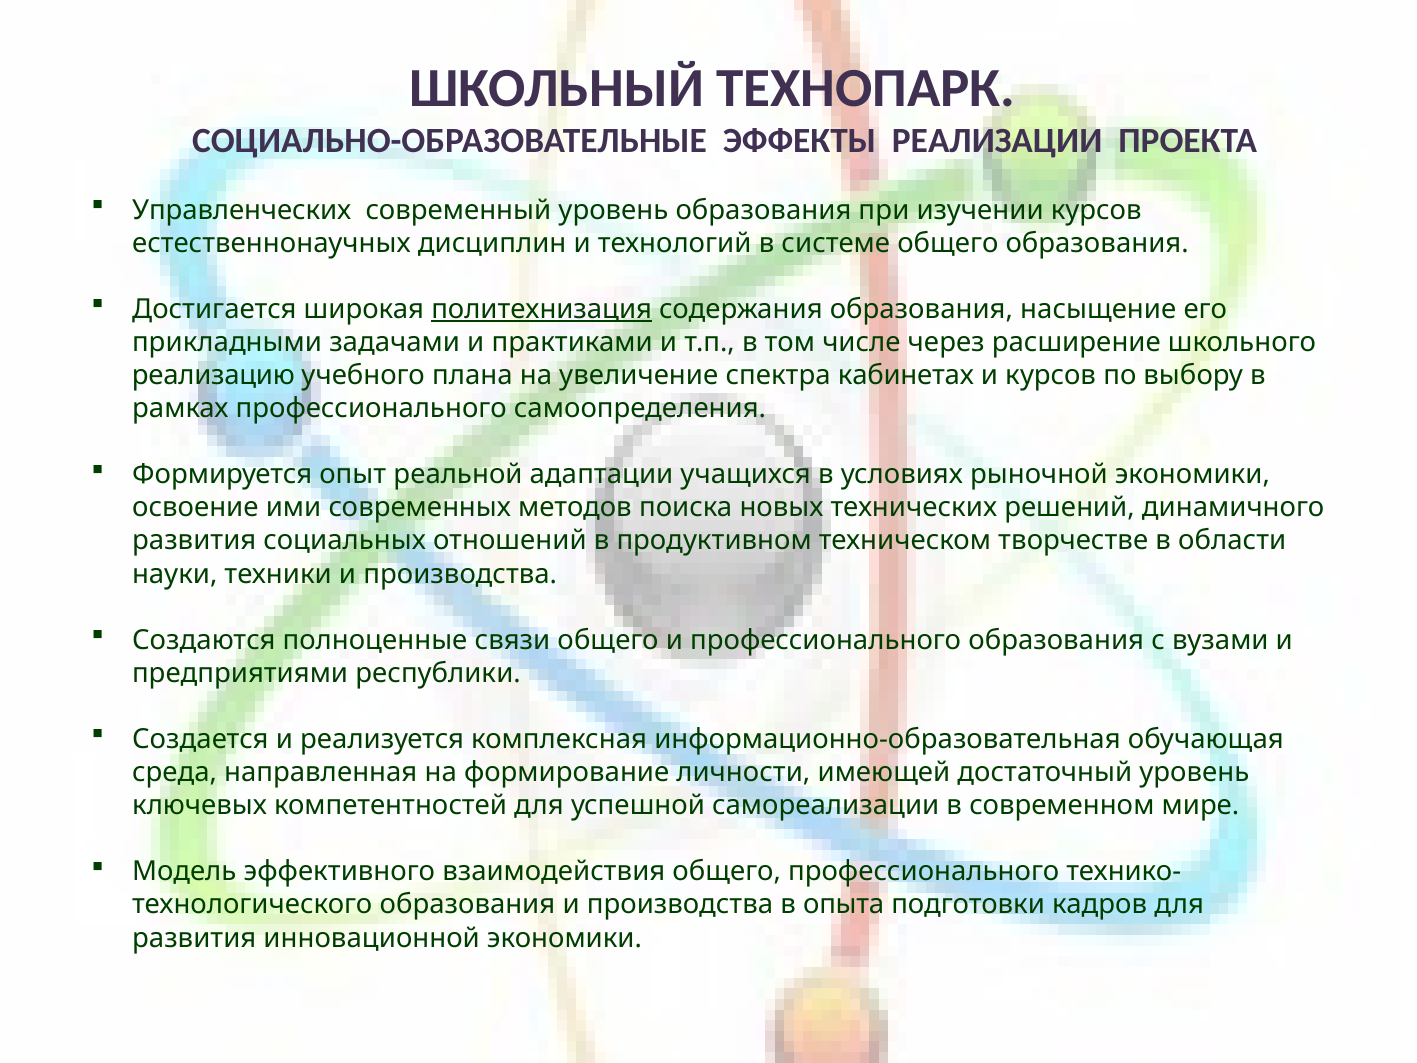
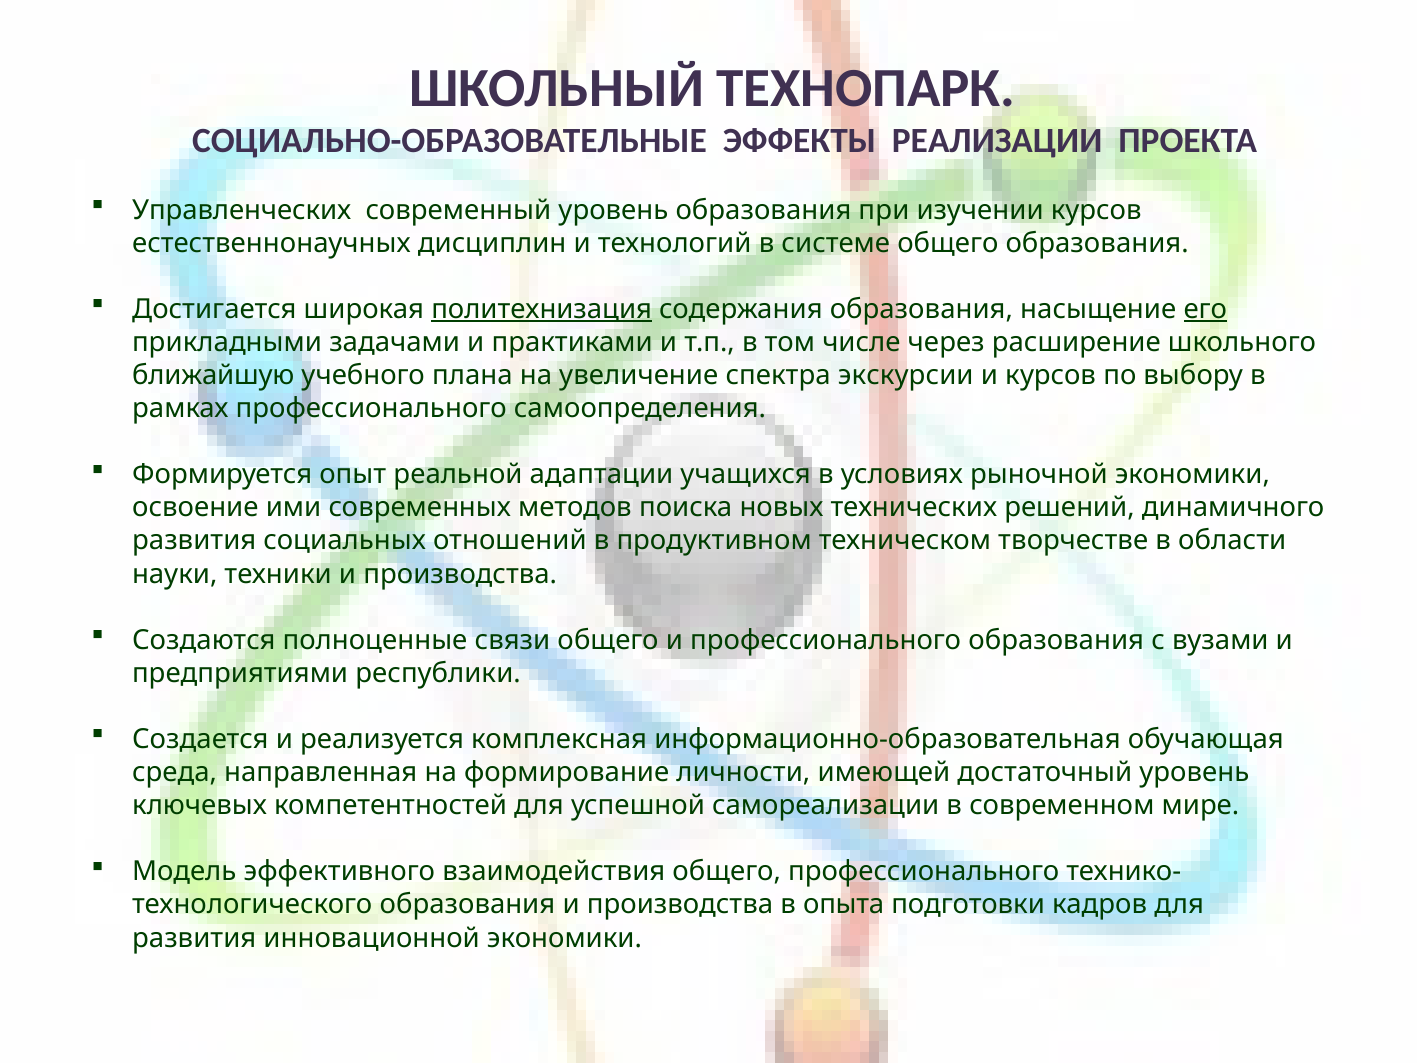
его underline: none -> present
реализацию: реализацию -> ближайшую
кабинетах: кабинетах -> экскурсии
